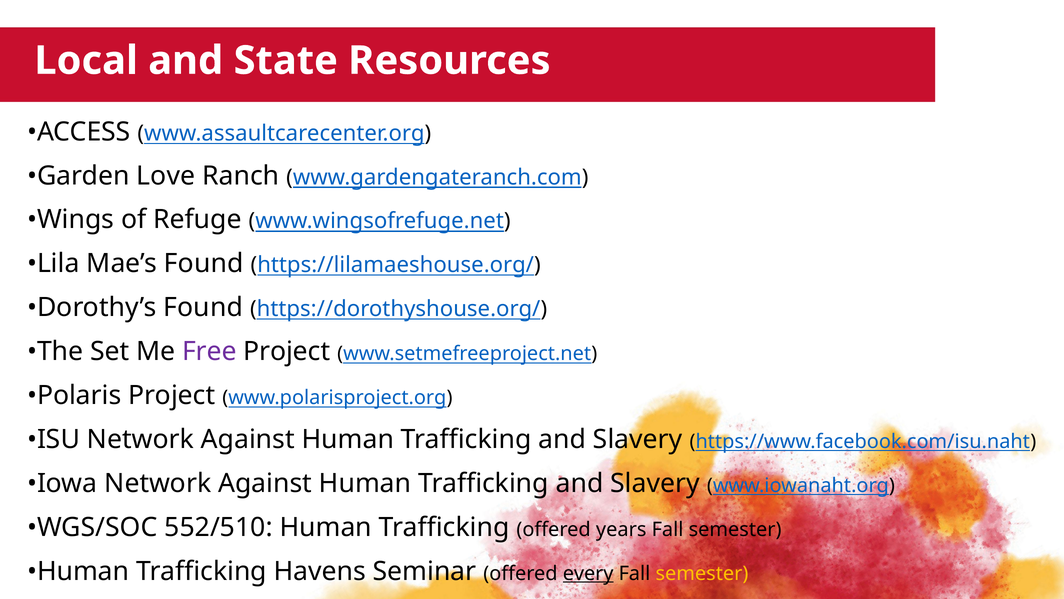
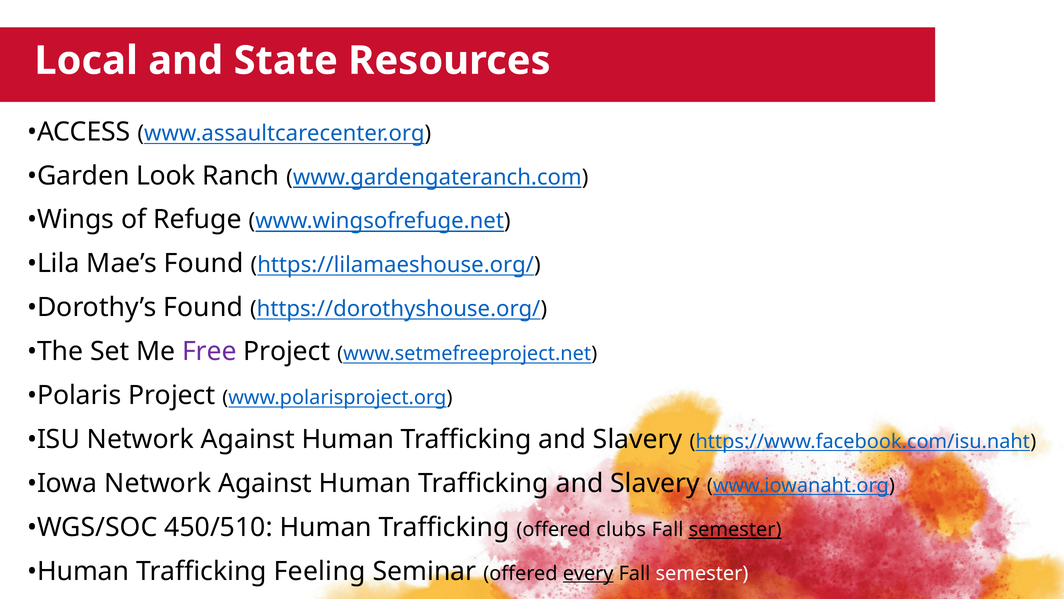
Love: Love -> Look
552/510: 552/510 -> 450/510
years: years -> clubs
semester at (735, 529) underline: none -> present
Havens: Havens -> Feeling
semester at (702, 573) colour: yellow -> white
